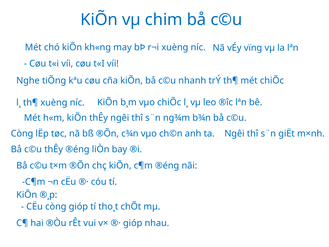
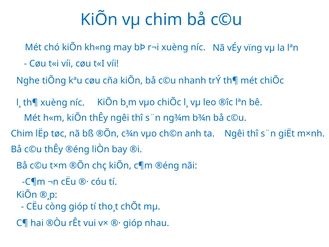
Còng at (22, 133): Còng -> Chim
